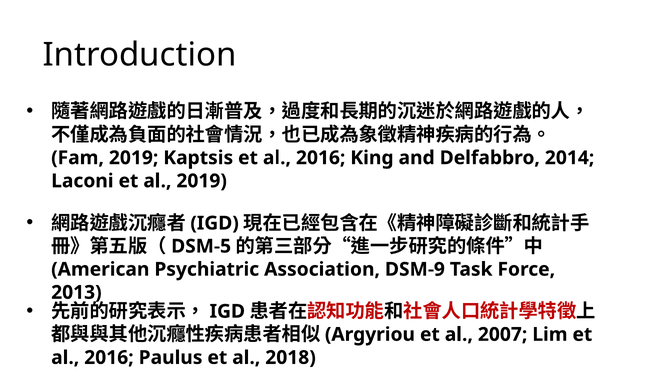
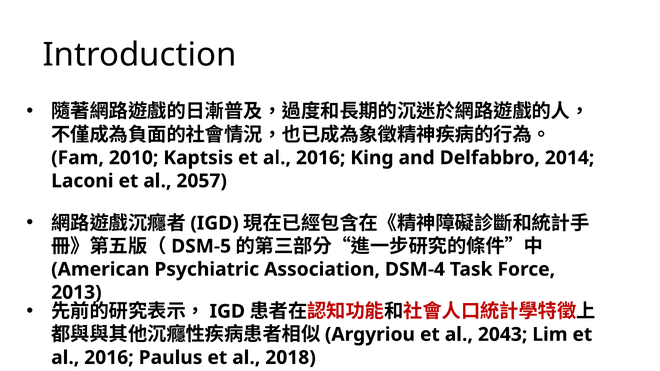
Fam 2019: 2019 -> 2010
al 2019: 2019 -> 2057
DSM-9: DSM-9 -> DSM-4
2007: 2007 -> 2043
